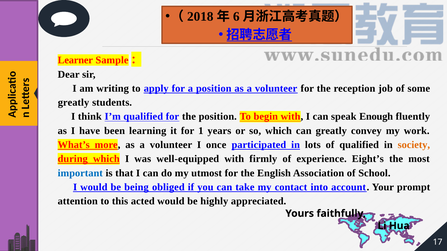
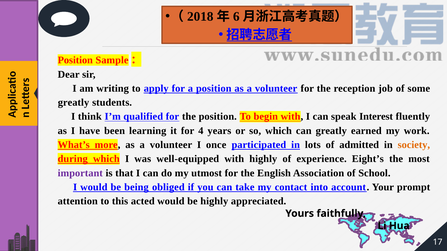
Learner at (75, 60): Learner -> Position
Enough: Enough -> Interest
1: 1 -> 4
convey: convey -> earned
of qualified: qualified -> admitted
with firmly: firmly -> highly
important colour: blue -> purple
